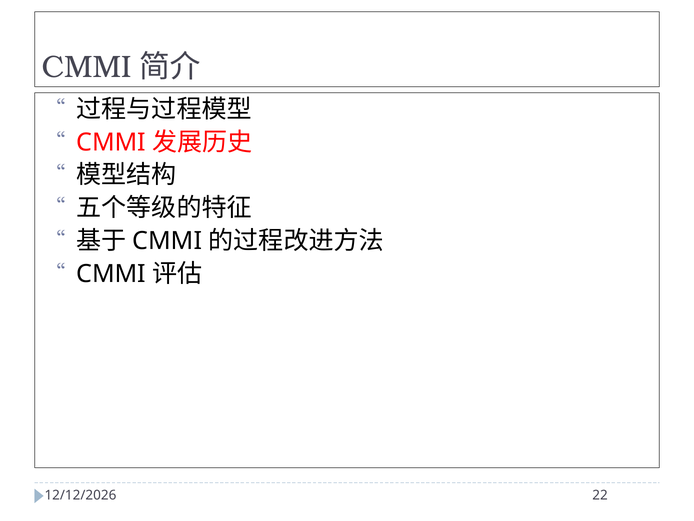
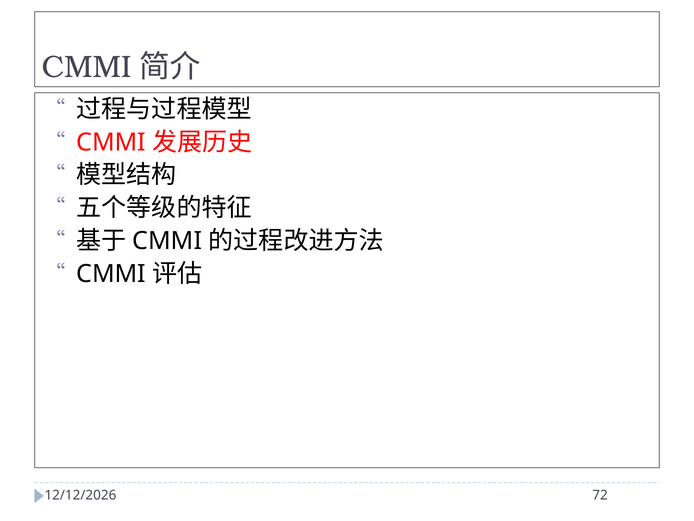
22: 22 -> 72
